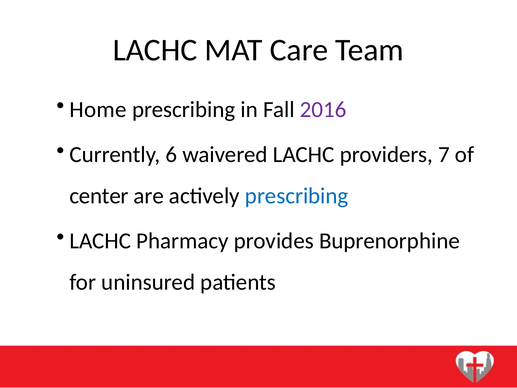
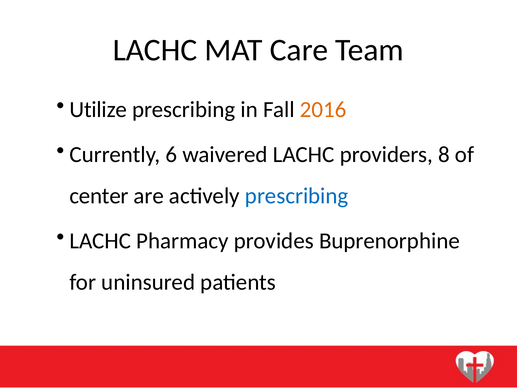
Home: Home -> Utilize
2016 colour: purple -> orange
7: 7 -> 8
